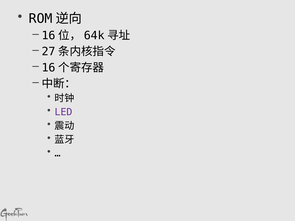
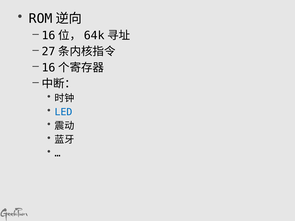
LED colour: purple -> blue
